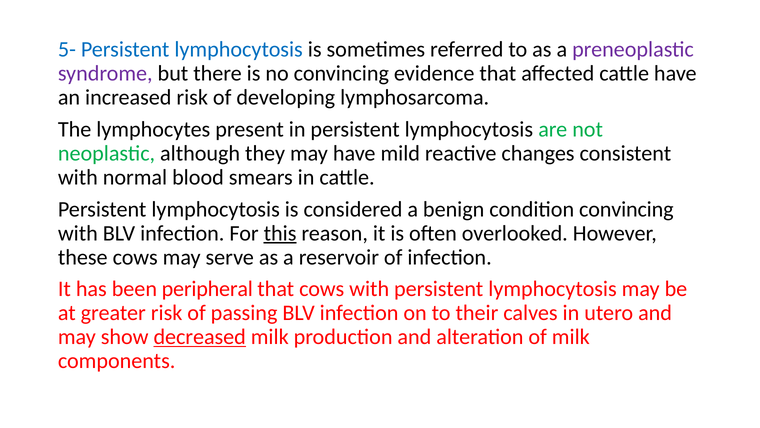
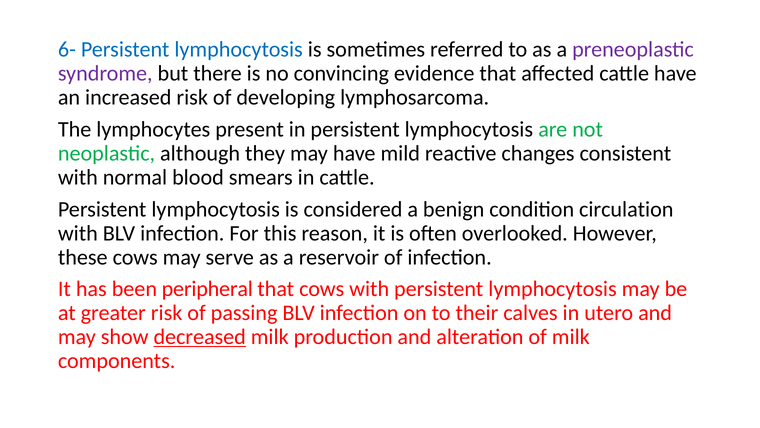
5-: 5- -> 6-
condition convincing: convincing -> circulation
this underline: present -> none
